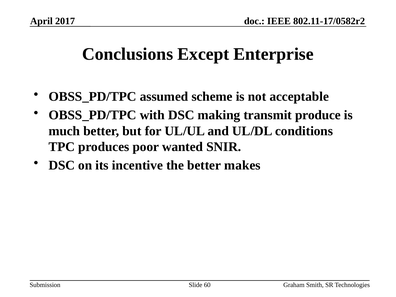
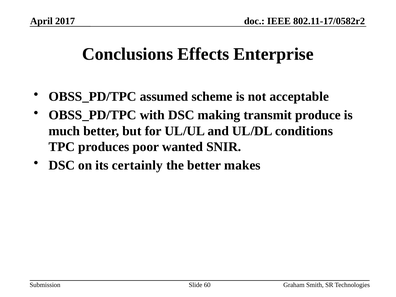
Except: Except -> Effects
incentive: incentive -> certainly
